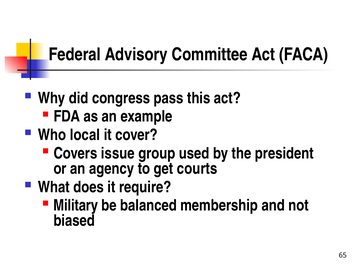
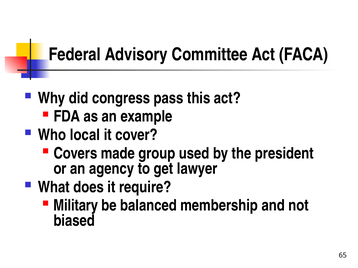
issue: issue -> made
courts: courts -> lawyer
